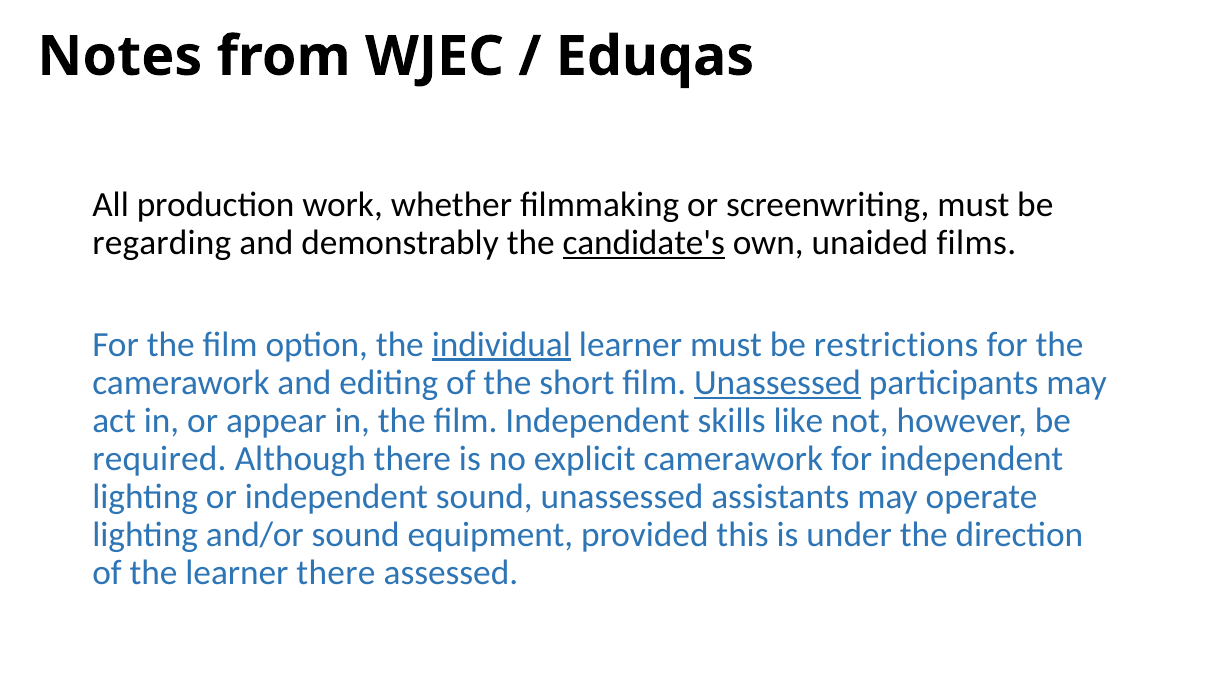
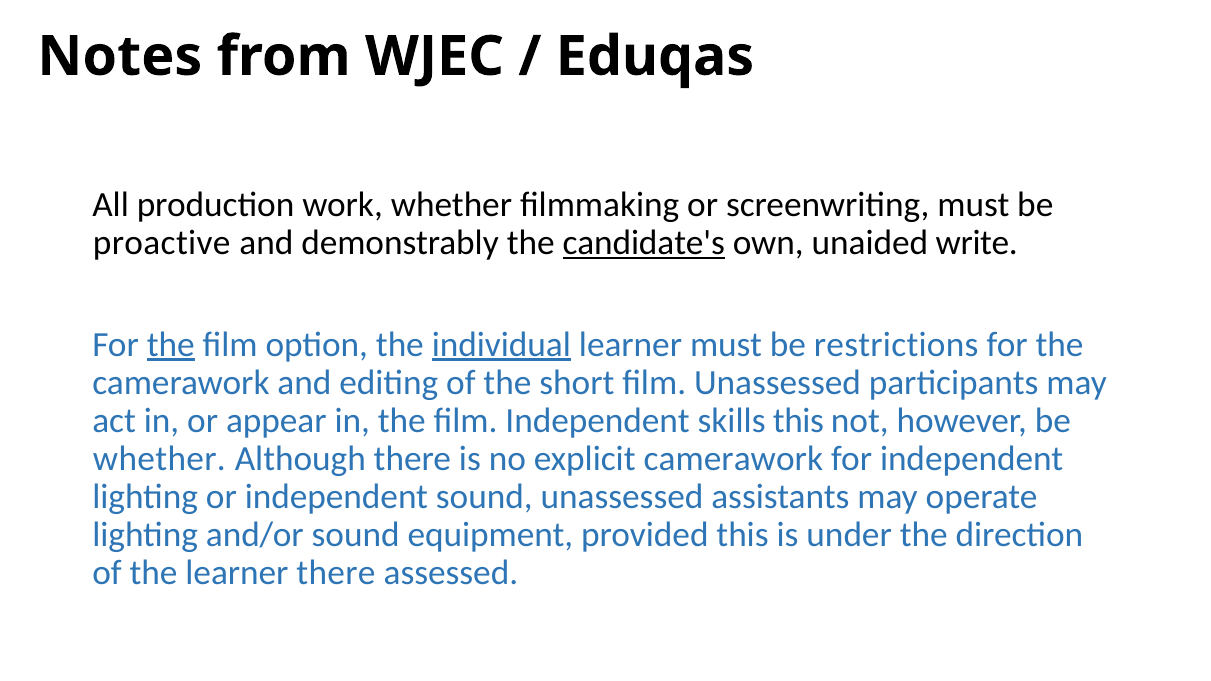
regarding: regarding -> proactive
films: films -> write
the at (171, 344) underline: none -> present
Unassessed at (777, 383) underline: present -> none
skills like: like -> this
required at (159, 459): required -> whether
